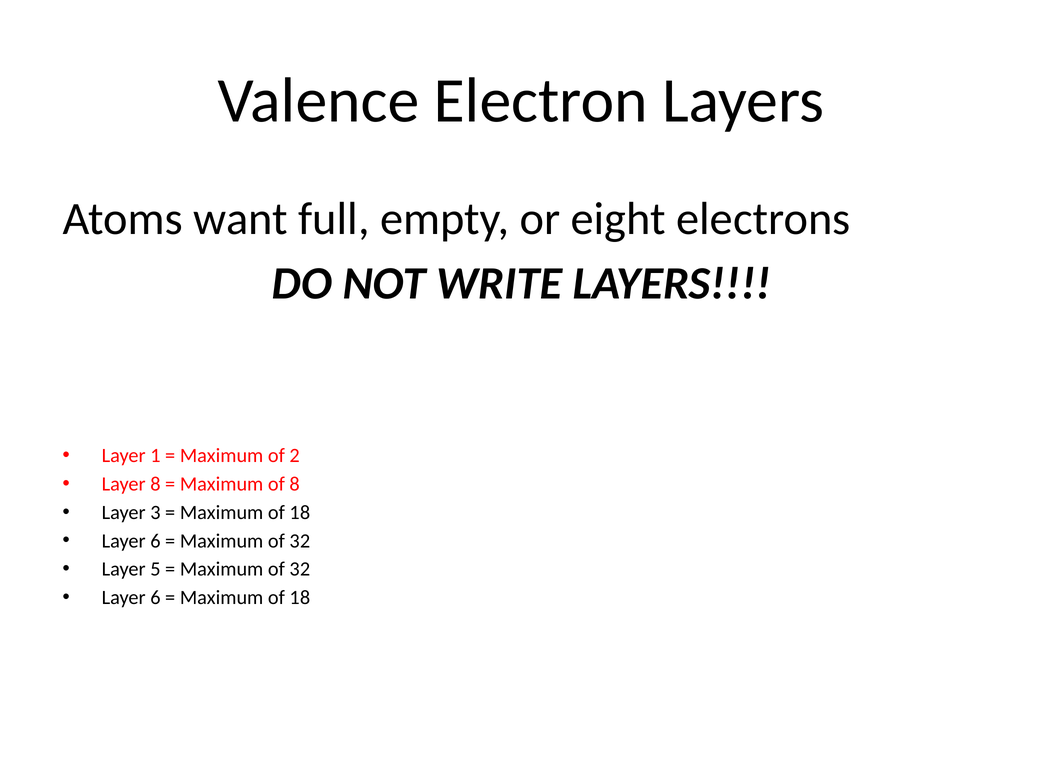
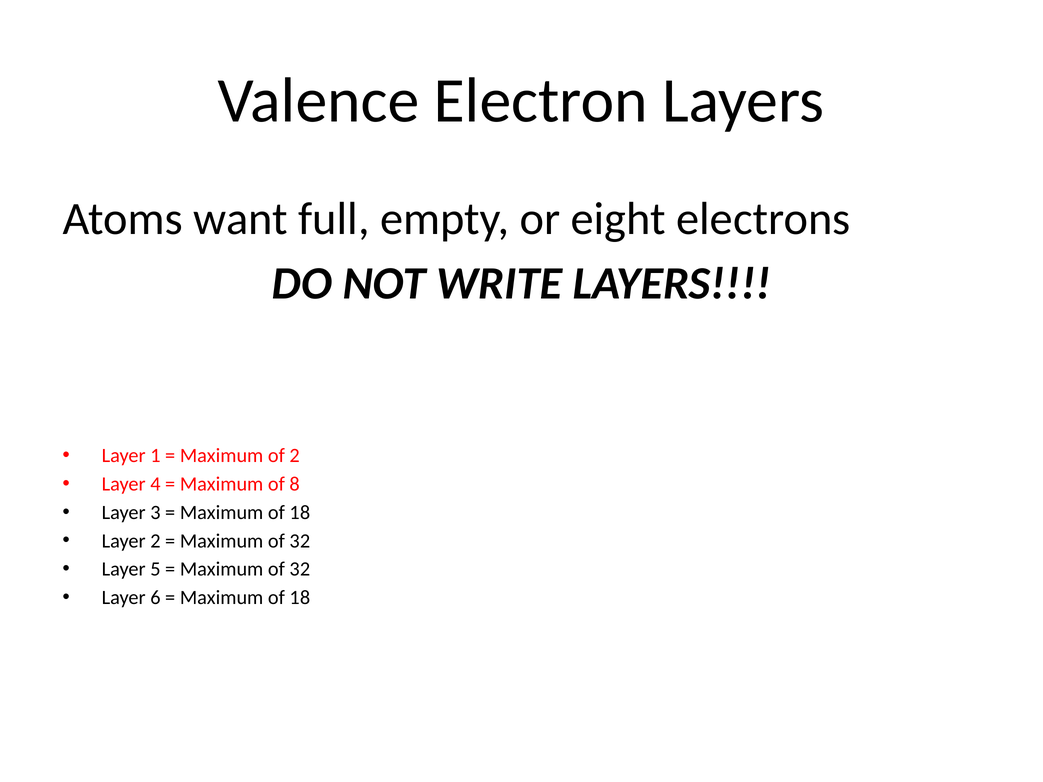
Layer 8: 8 -> 4
6 at (155, 541): 6 -> 2
